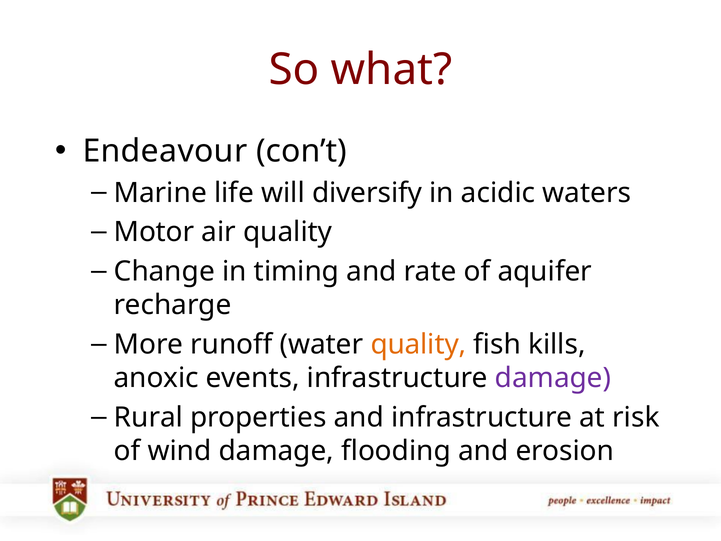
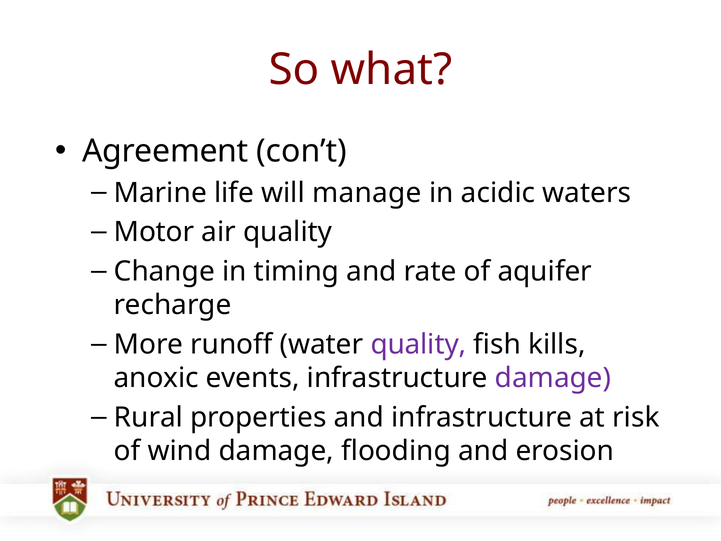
Endeavour: Endeavour -> Agreement
diversify: diversify -> manage
quality at (418, 344) colour: orange -> purple
